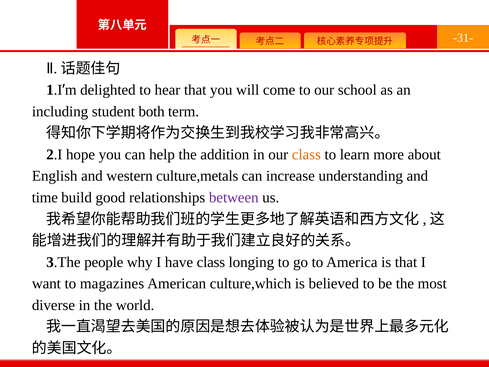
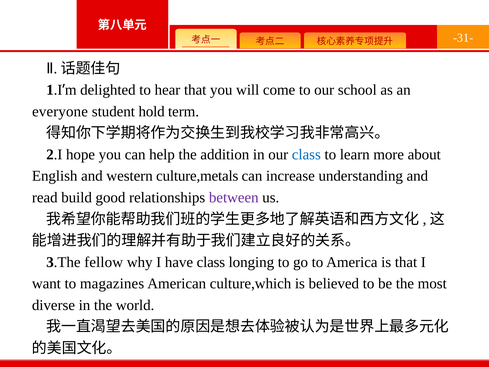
including: including -> everyone
both: both -> hold
class at (306, 154) colour: orange -> blue
time: time -> read
people: people -> fellow
